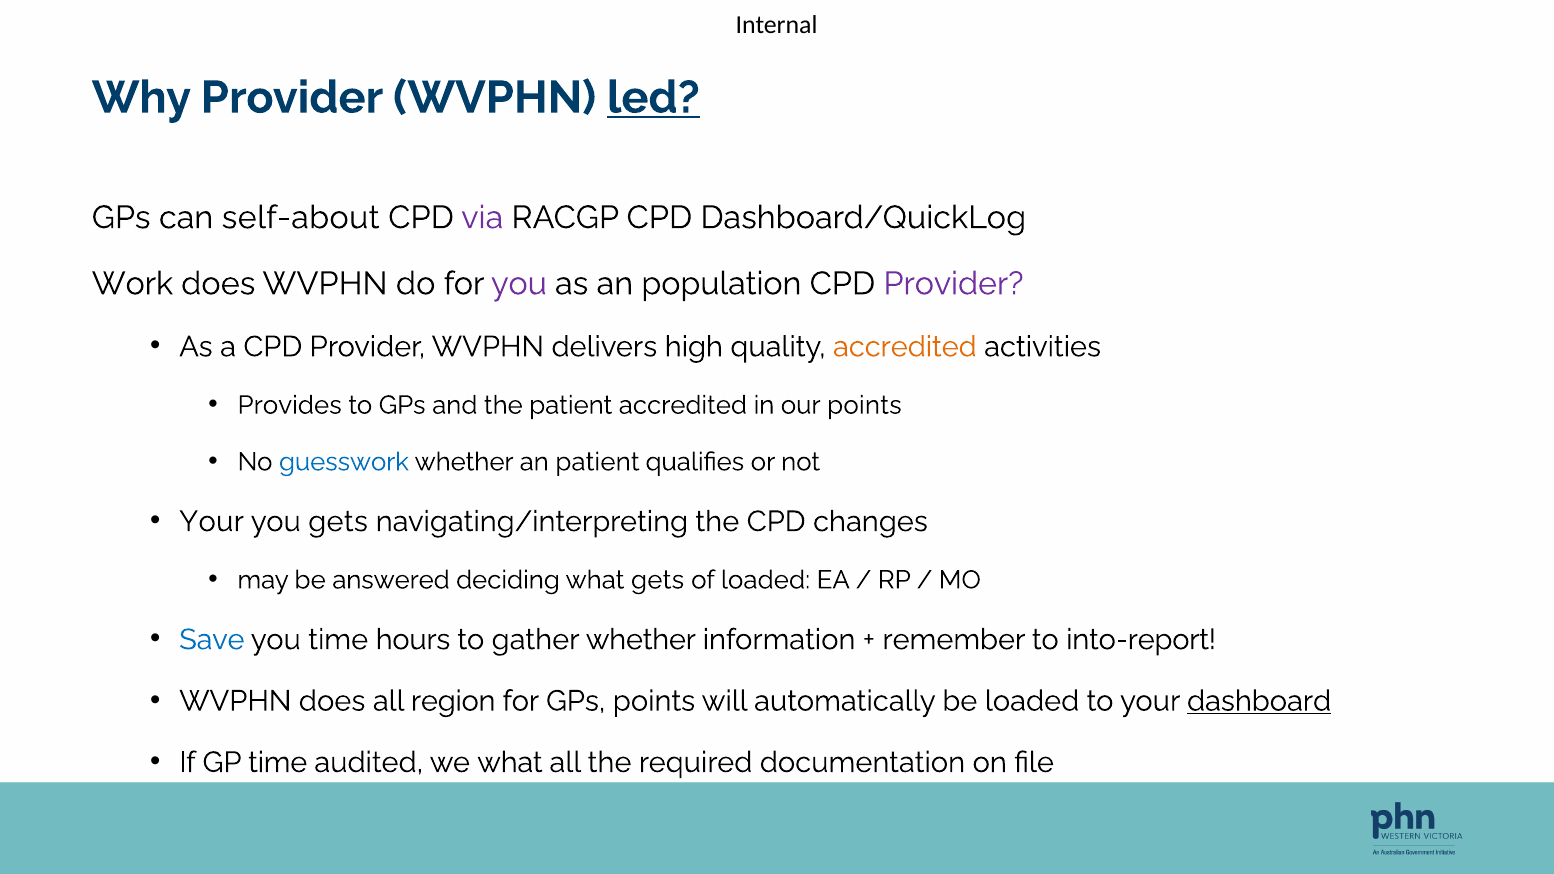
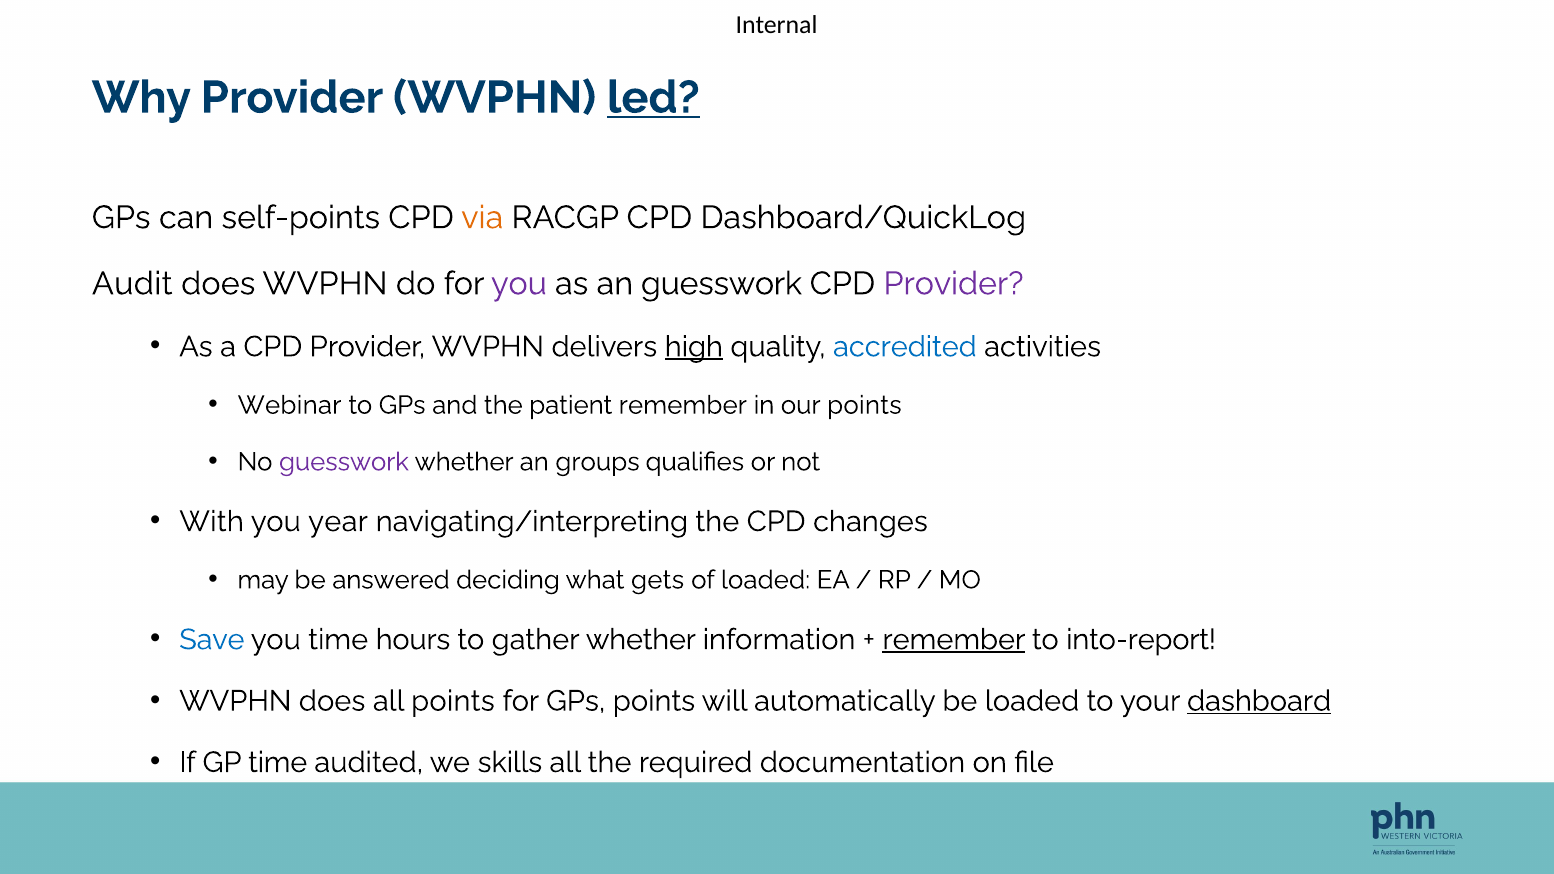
self-about: self-about -> self-points
via colour: purple -> orange
Work: Work -> Audit
an population: population -> guesswork
high underline: none -> present
accredited at (905, 347) colour: orange -> blue
Provides: Provides -> Webinar
patient accredited: accredited -> remember
guesswork at (344, 462) colour: blue -> purple
an patient: patient -> groups
Your at (212, 522): Your -> With
you gets: gets -> year
remember at (954, 640) underline: none -> present
all region: region -> points
we what: what -> skills
